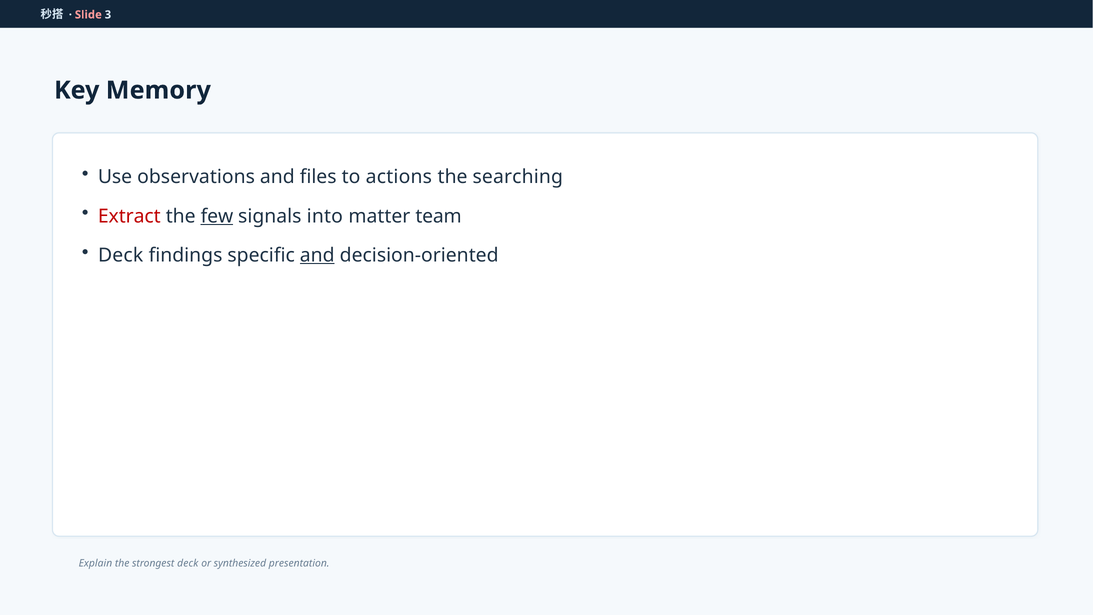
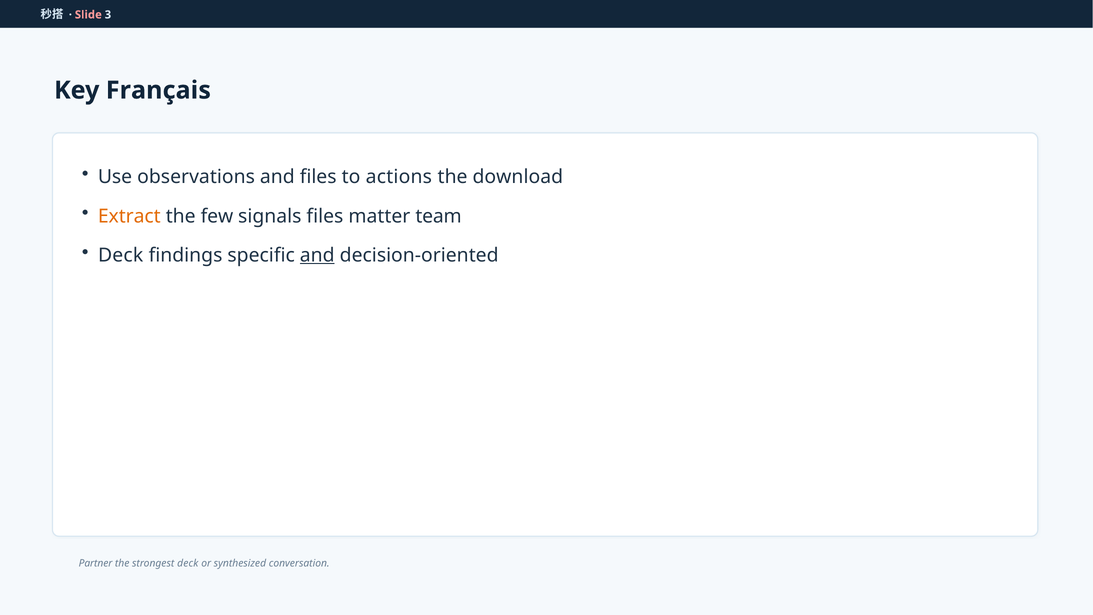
Memory: Memory -> Français
searching: searching -> download
Extract colour: red -> orange
few underline: present -> none
signals into: into -> files
Explain: Explain -> Partner
presentation: presentation -> conversation
